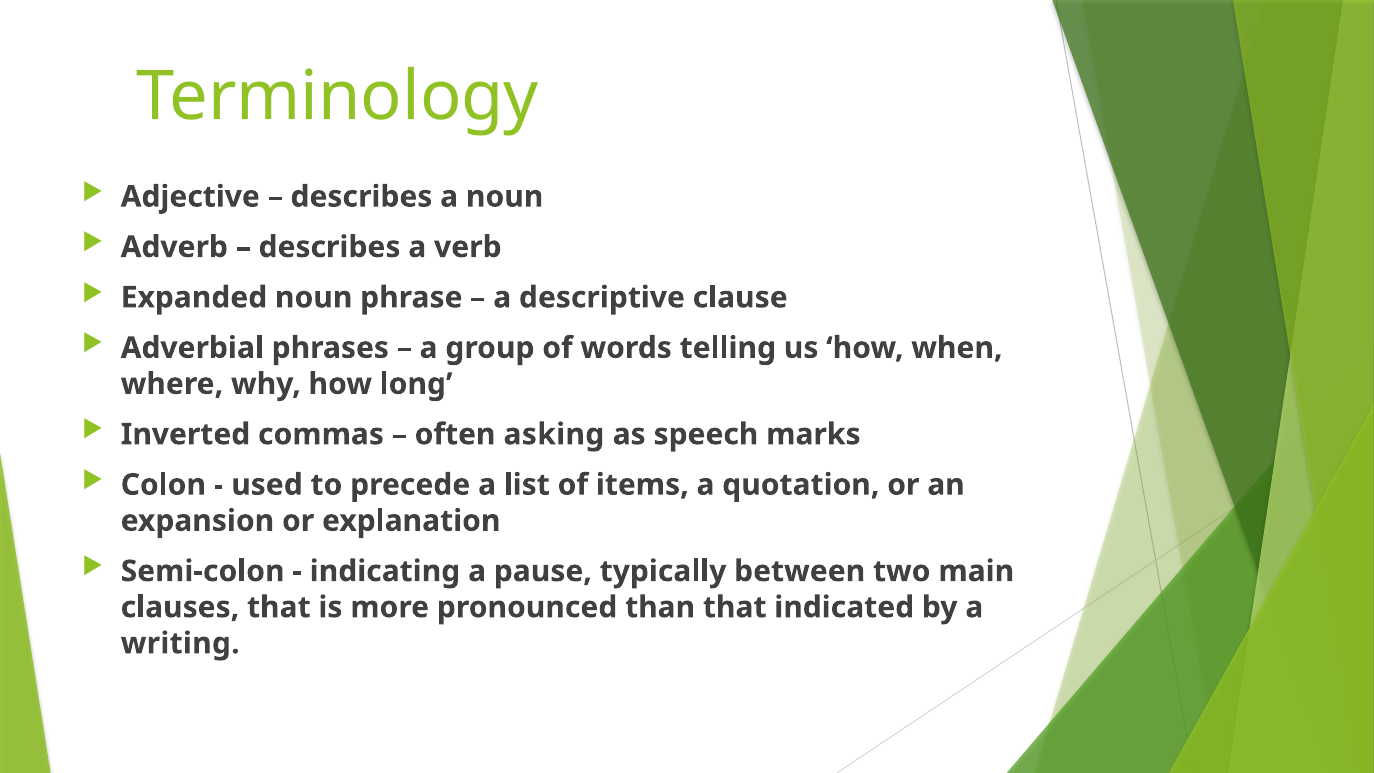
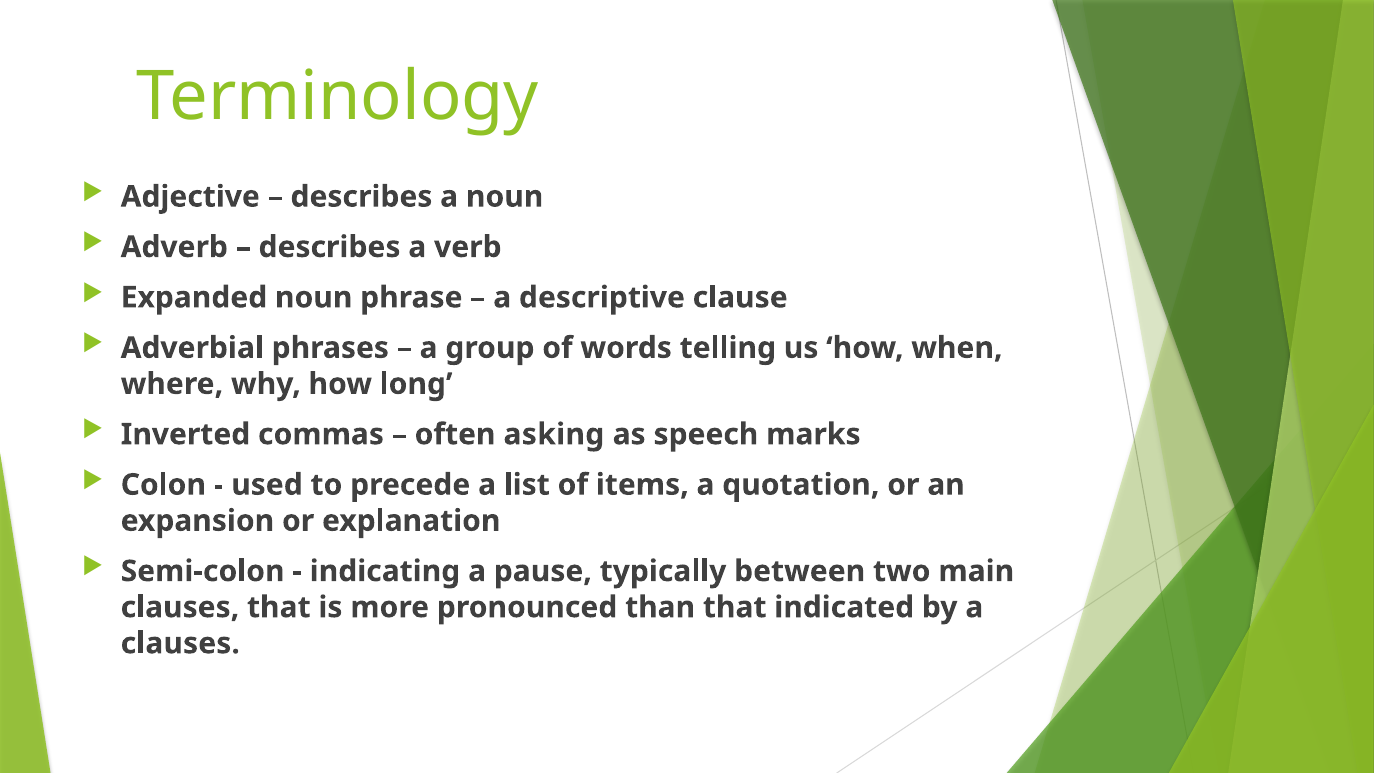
writing at (180, 643): writing -> clauses
